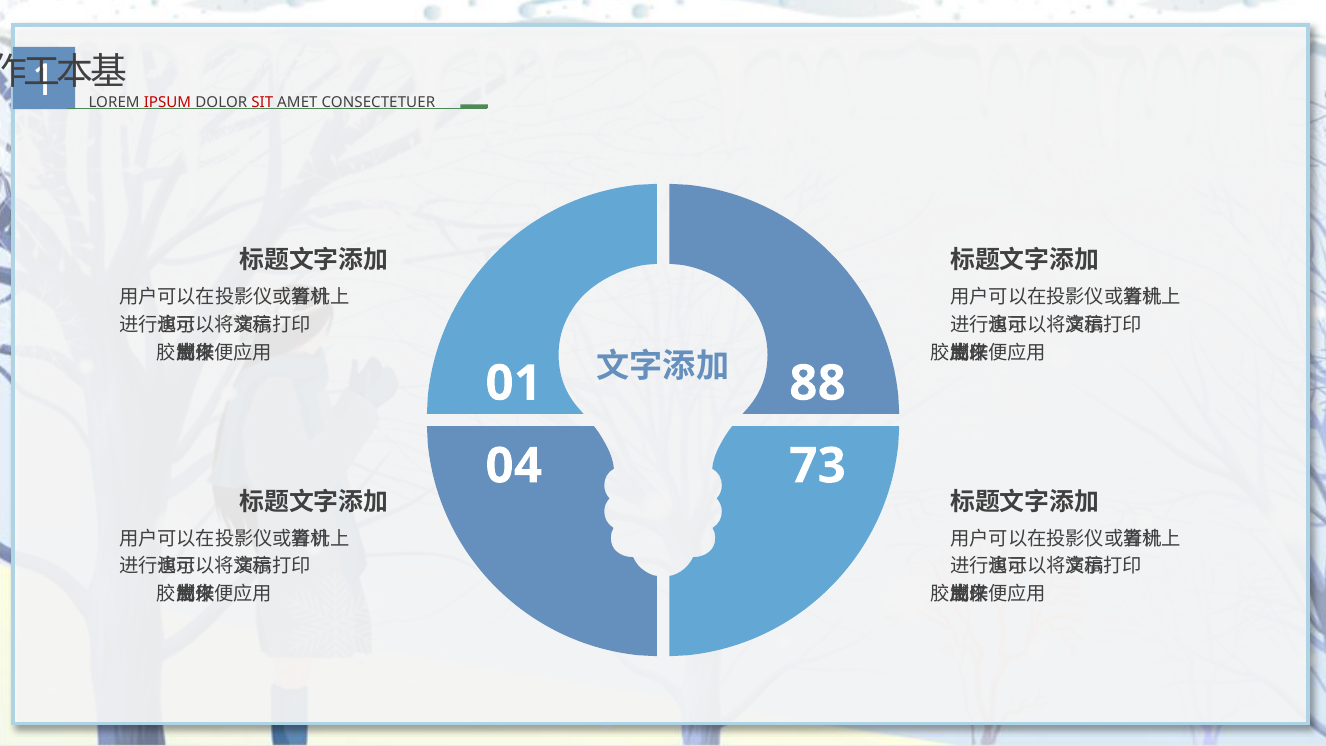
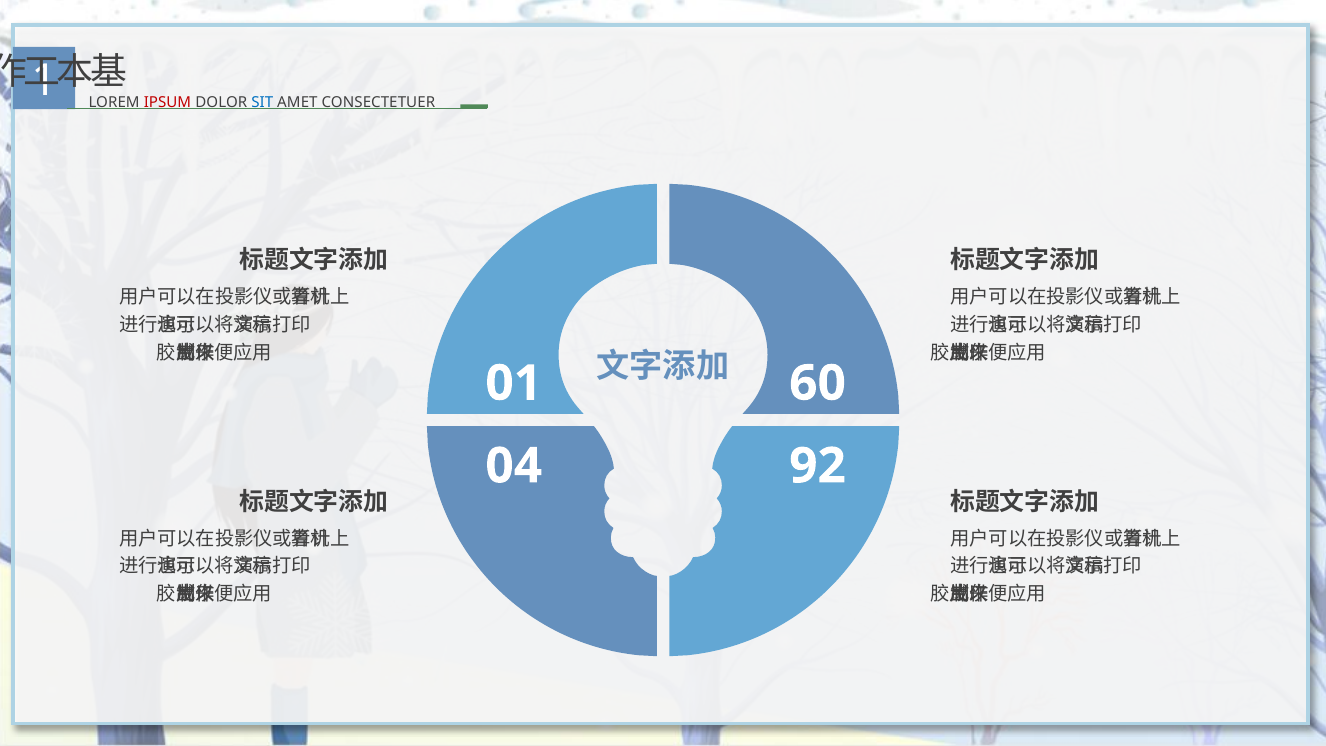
SIT colour: red -> blue
88: 88 -> 60
73: 73 -> 92
